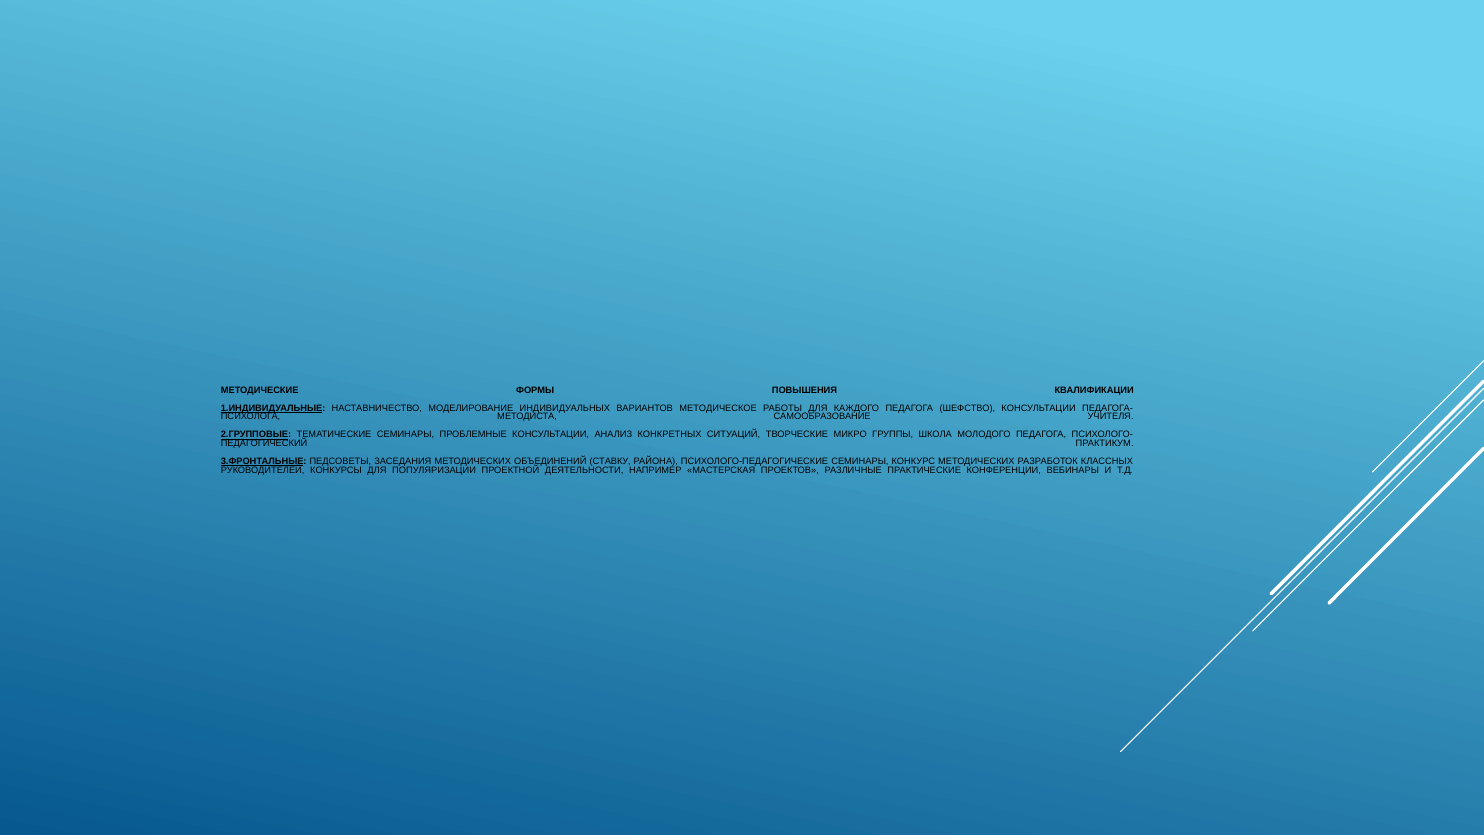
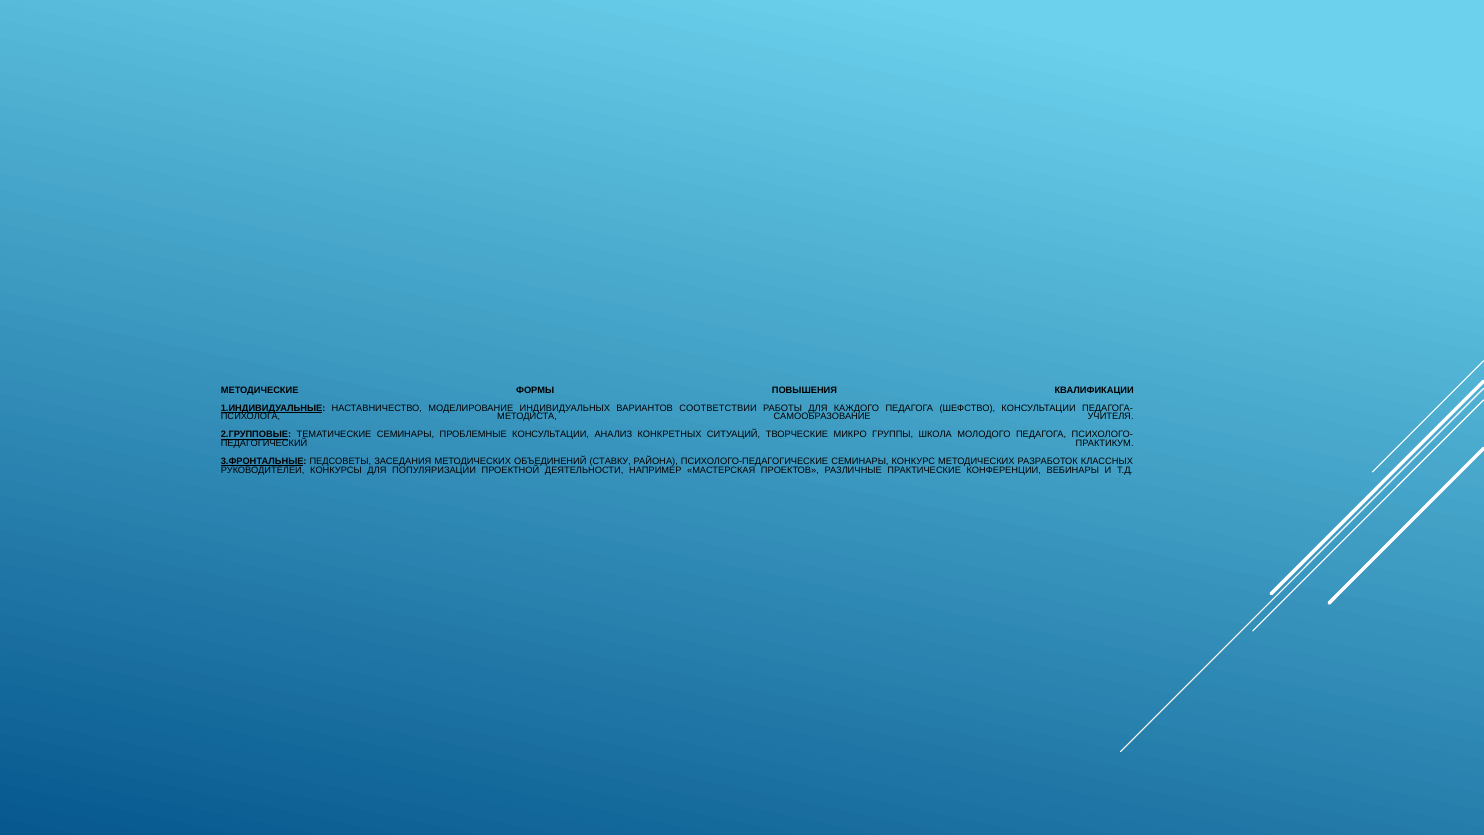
МЕТОДИЧЕСКОЕ: МЕТОДИЧЕСКОЕ -> СООТВЕТСТВИИ
